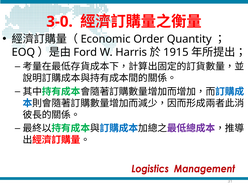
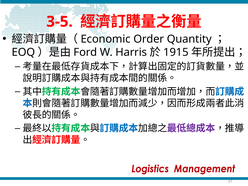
3-0: 3-0 -> 3-5
